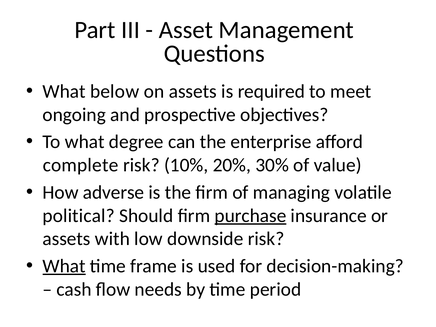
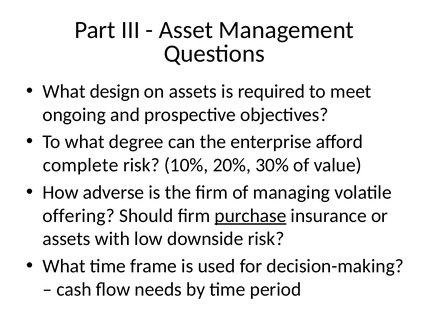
below: below -> design
political: political -> offering
What at (64, 266) underline: present -> none
